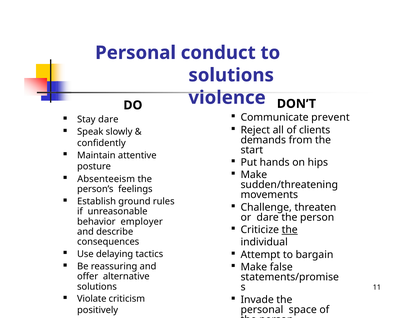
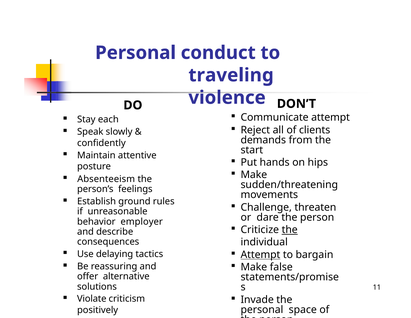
solutions at (231, 75): solutions -> traveling
Communicate prevent: prevent -> attempt
Stay dare: dare -> each
Attempt at (260, 254) underline: none -> present
